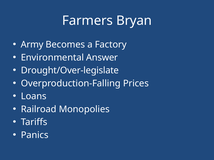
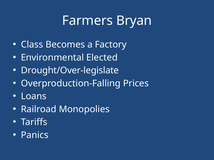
Army: Army -> Class
Answer: Answer -> Elected
